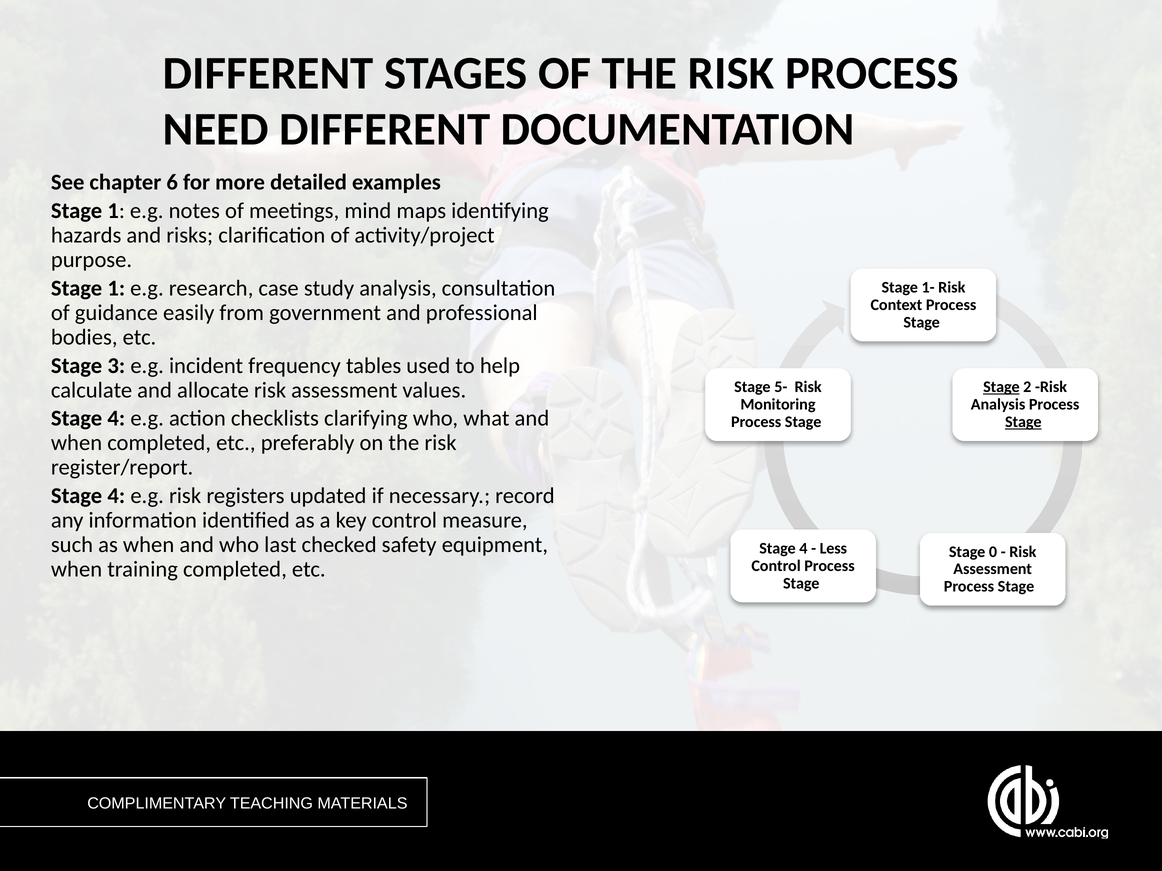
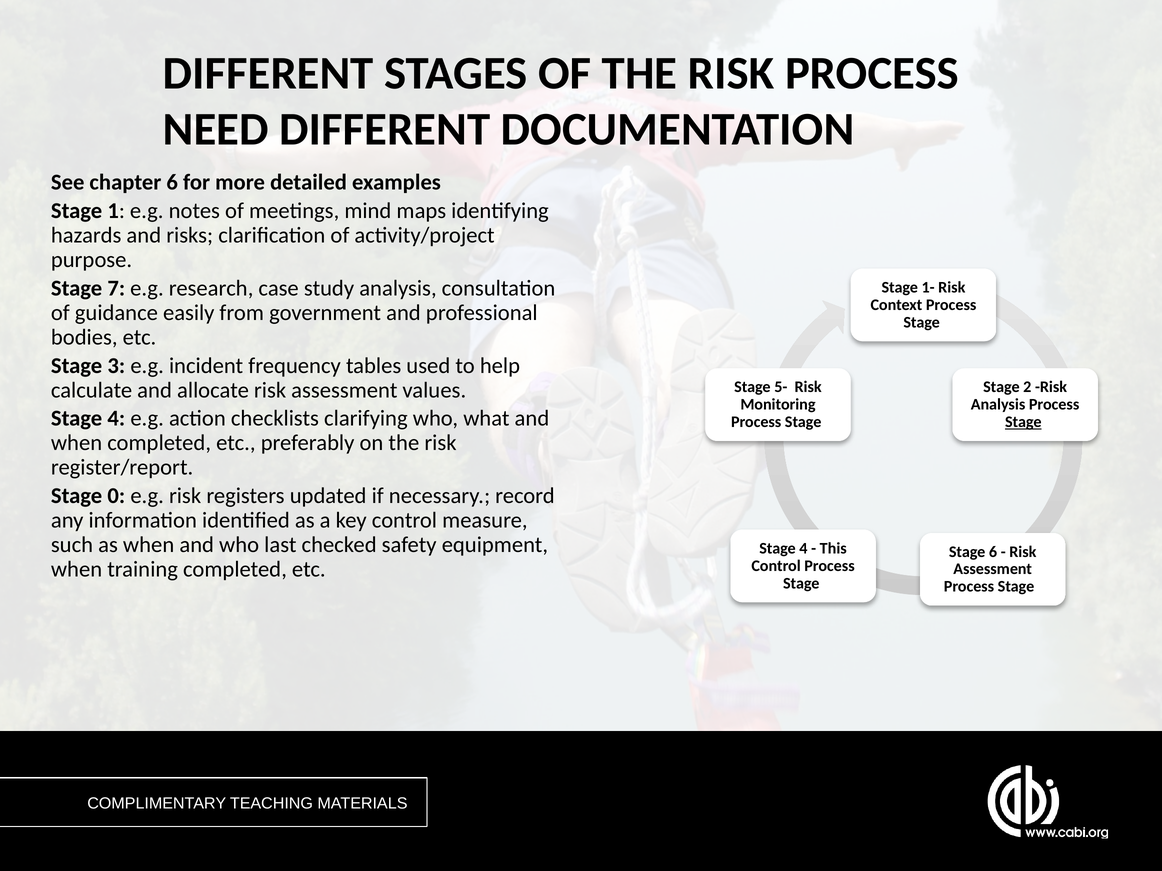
1 at (116, 288): 1 -> 7
Stage at (1001, 387) underline: present -> none
4 at (116, 496): 4 -> 0
Less: Less -> This
Stage 0: 0 -> 6
